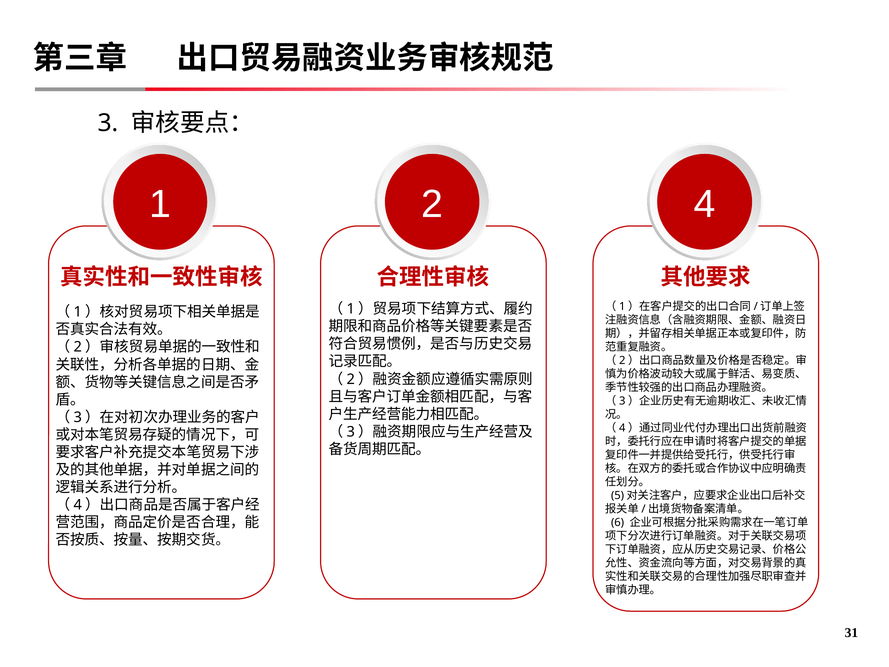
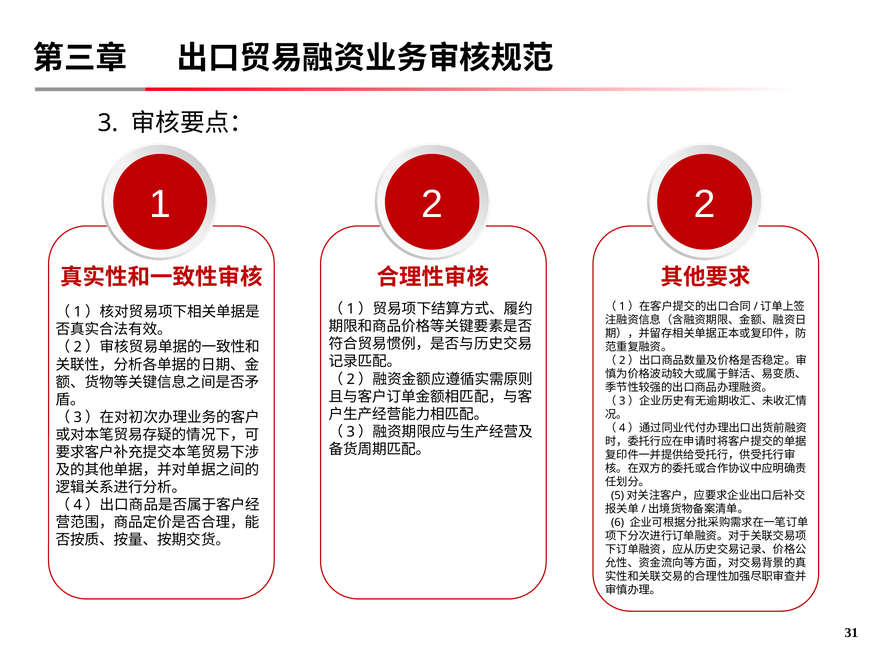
2 4: 4 -> 2
